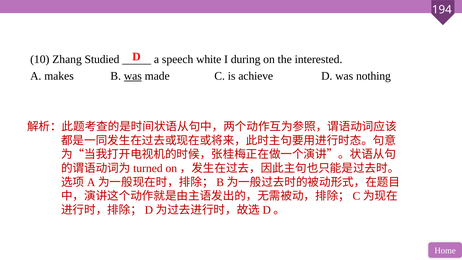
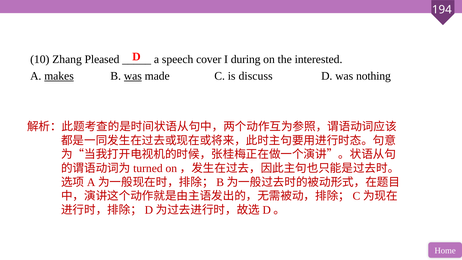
Studied: Studied -> Pleased
white: white -> cover
makes underline: none -> present
achieve: achieve -> discuss
